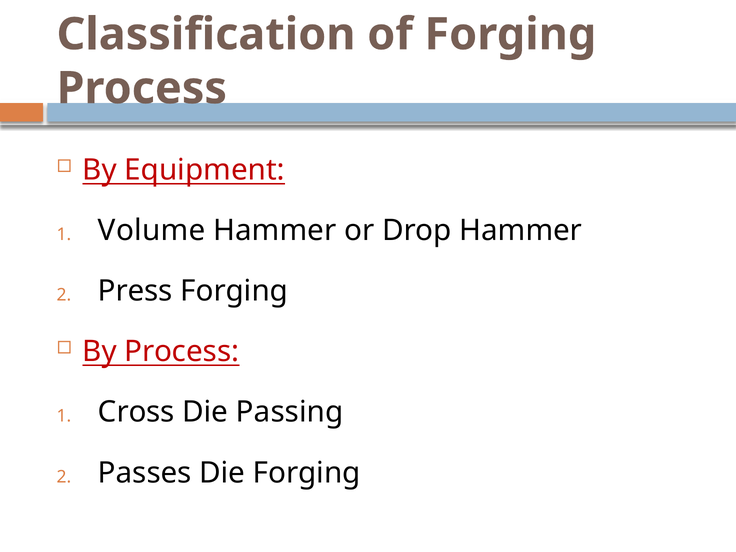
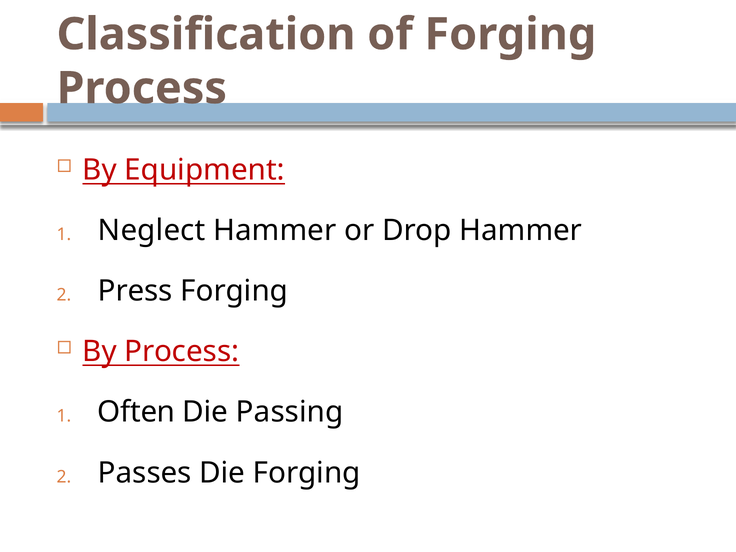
Volume: Volume -> Neglect
Cross: Cross -> Often
